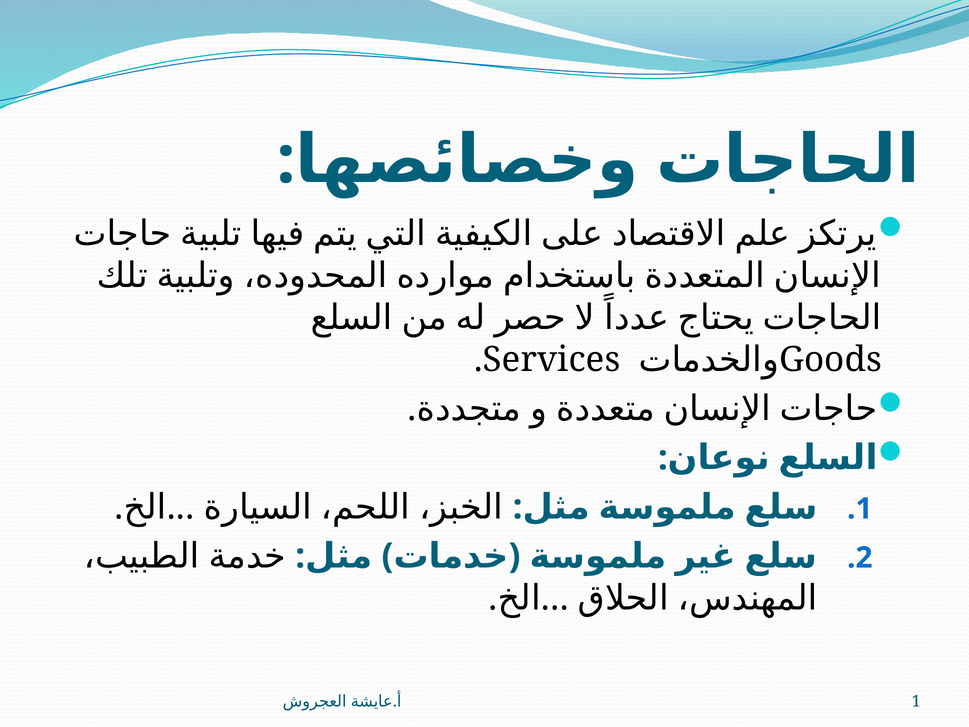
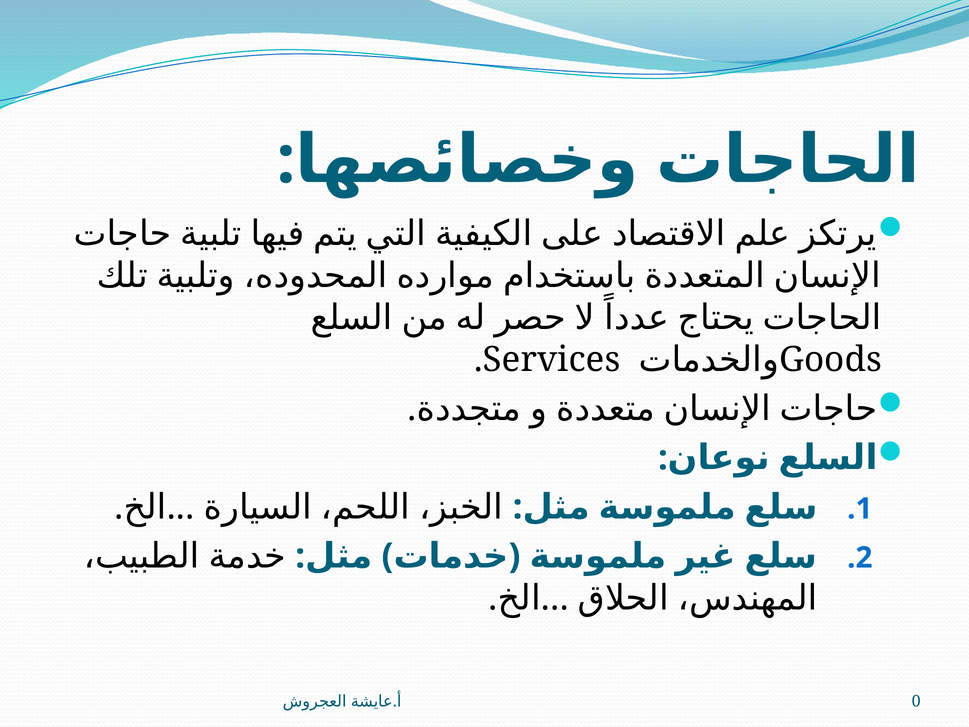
1: 1 -> 0
